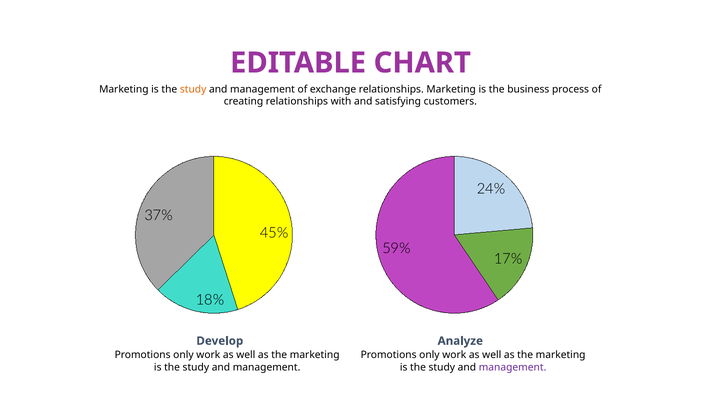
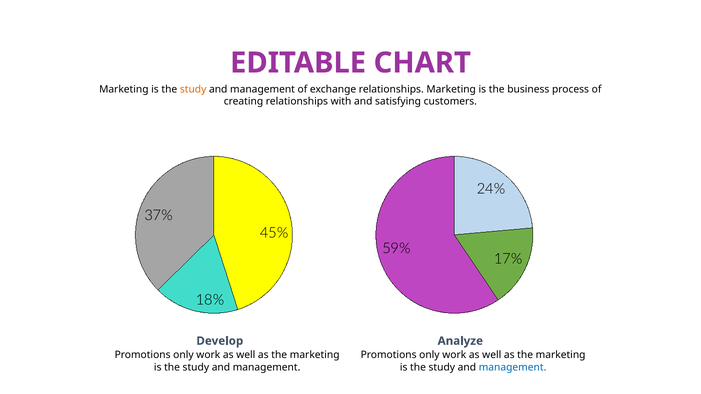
management at (513, 367) colour: purple -> blue
